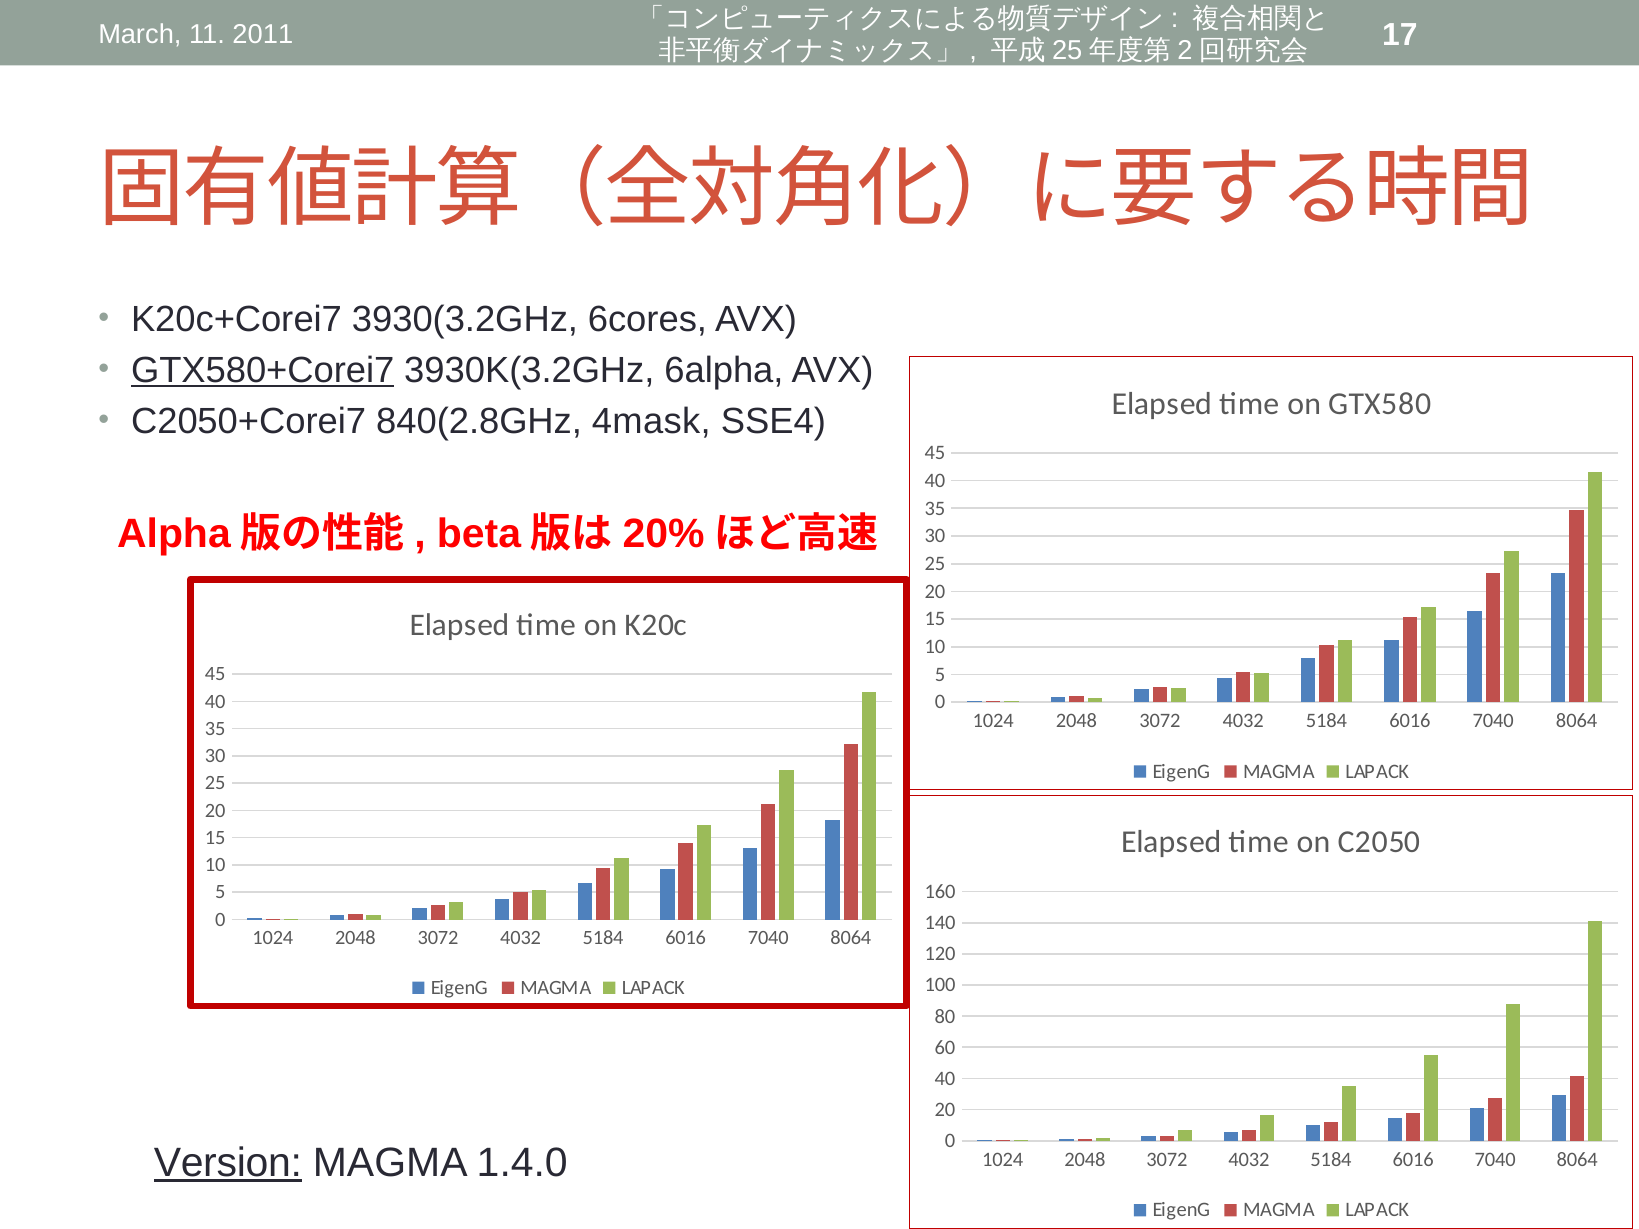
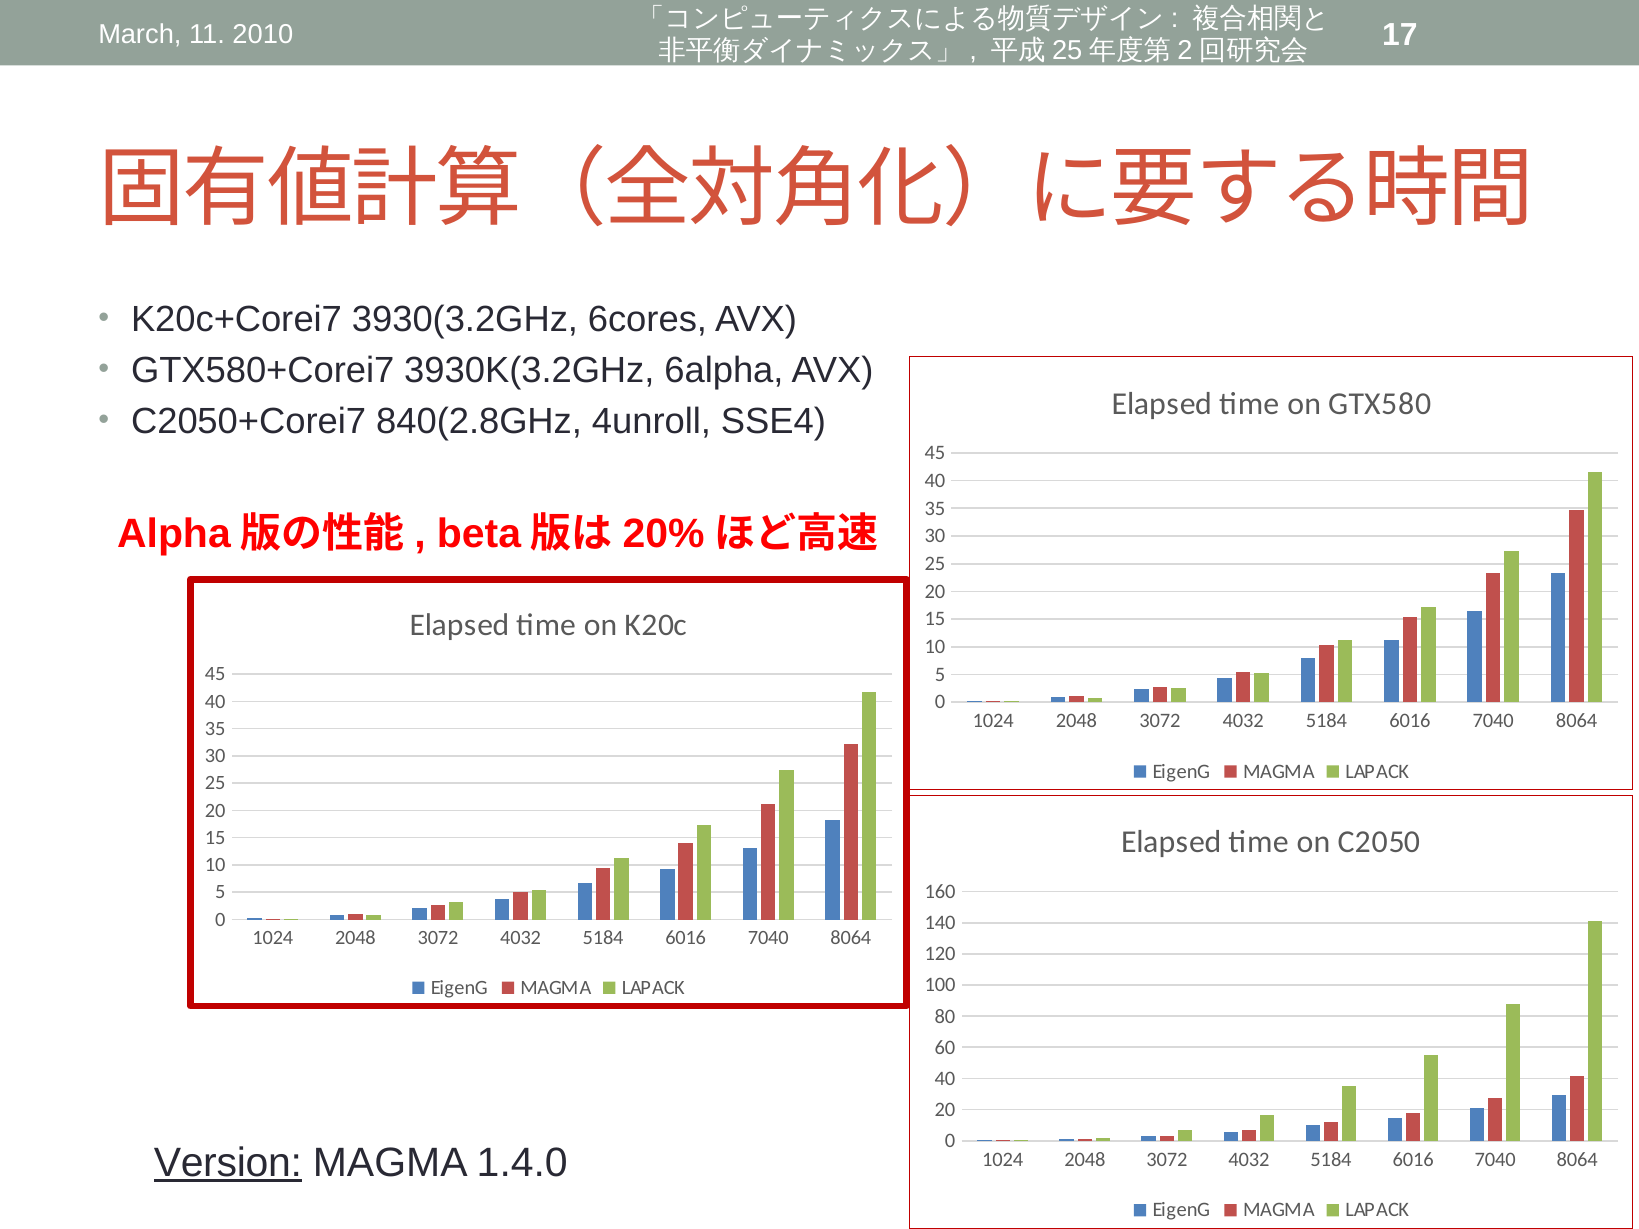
2011: 2011 -> 2010
GTX580+Corei7 underline: present -> none
4mask: 4mask -> 4unroll
